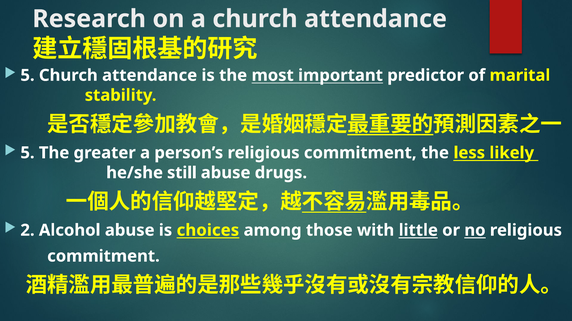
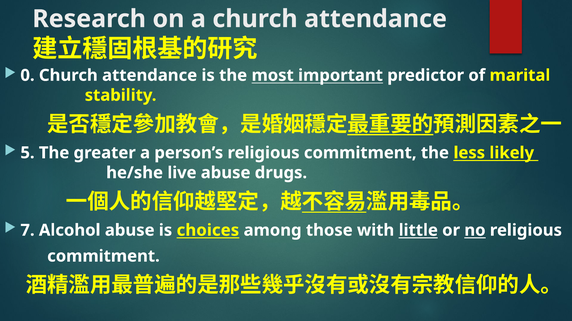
5 at (27, 76): 5 -> 0
still: still -> live
2: 2 -> 7
